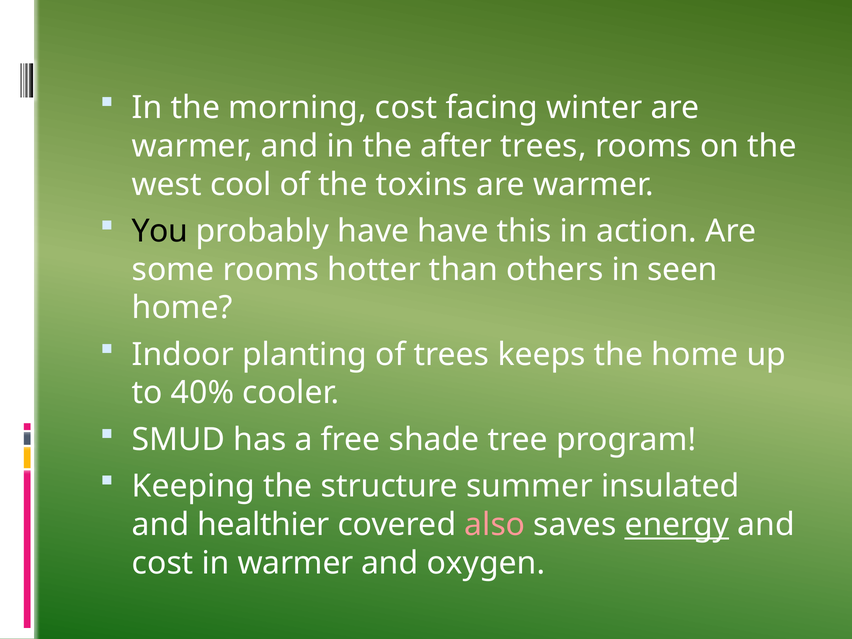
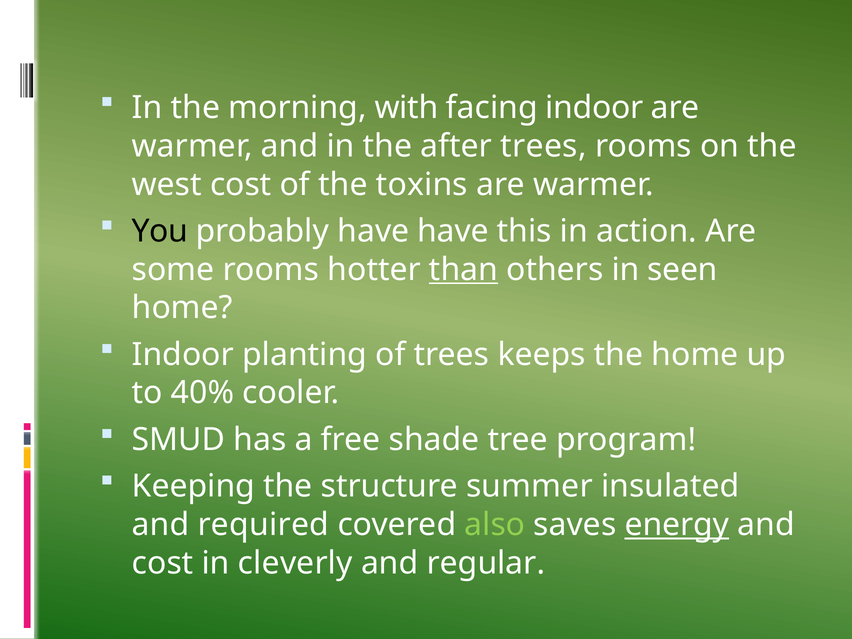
morning cost: cost -> with
facing winter: winter -> indoor
west cool: cool -> cost
than underline: none -> present
healthier: healthier -> required
also colour: pink -> light green
in warmer: warmer -> cleverly
oxygen: oxygen -> regular
